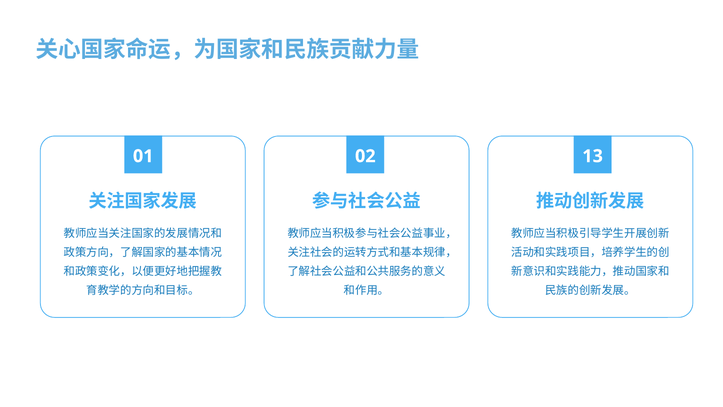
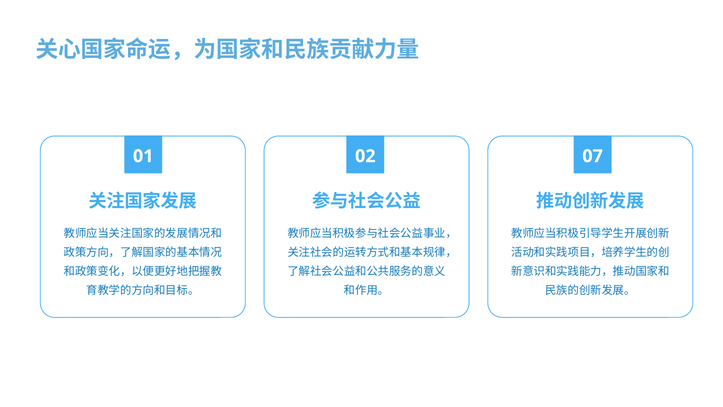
13: 13 -> 07
